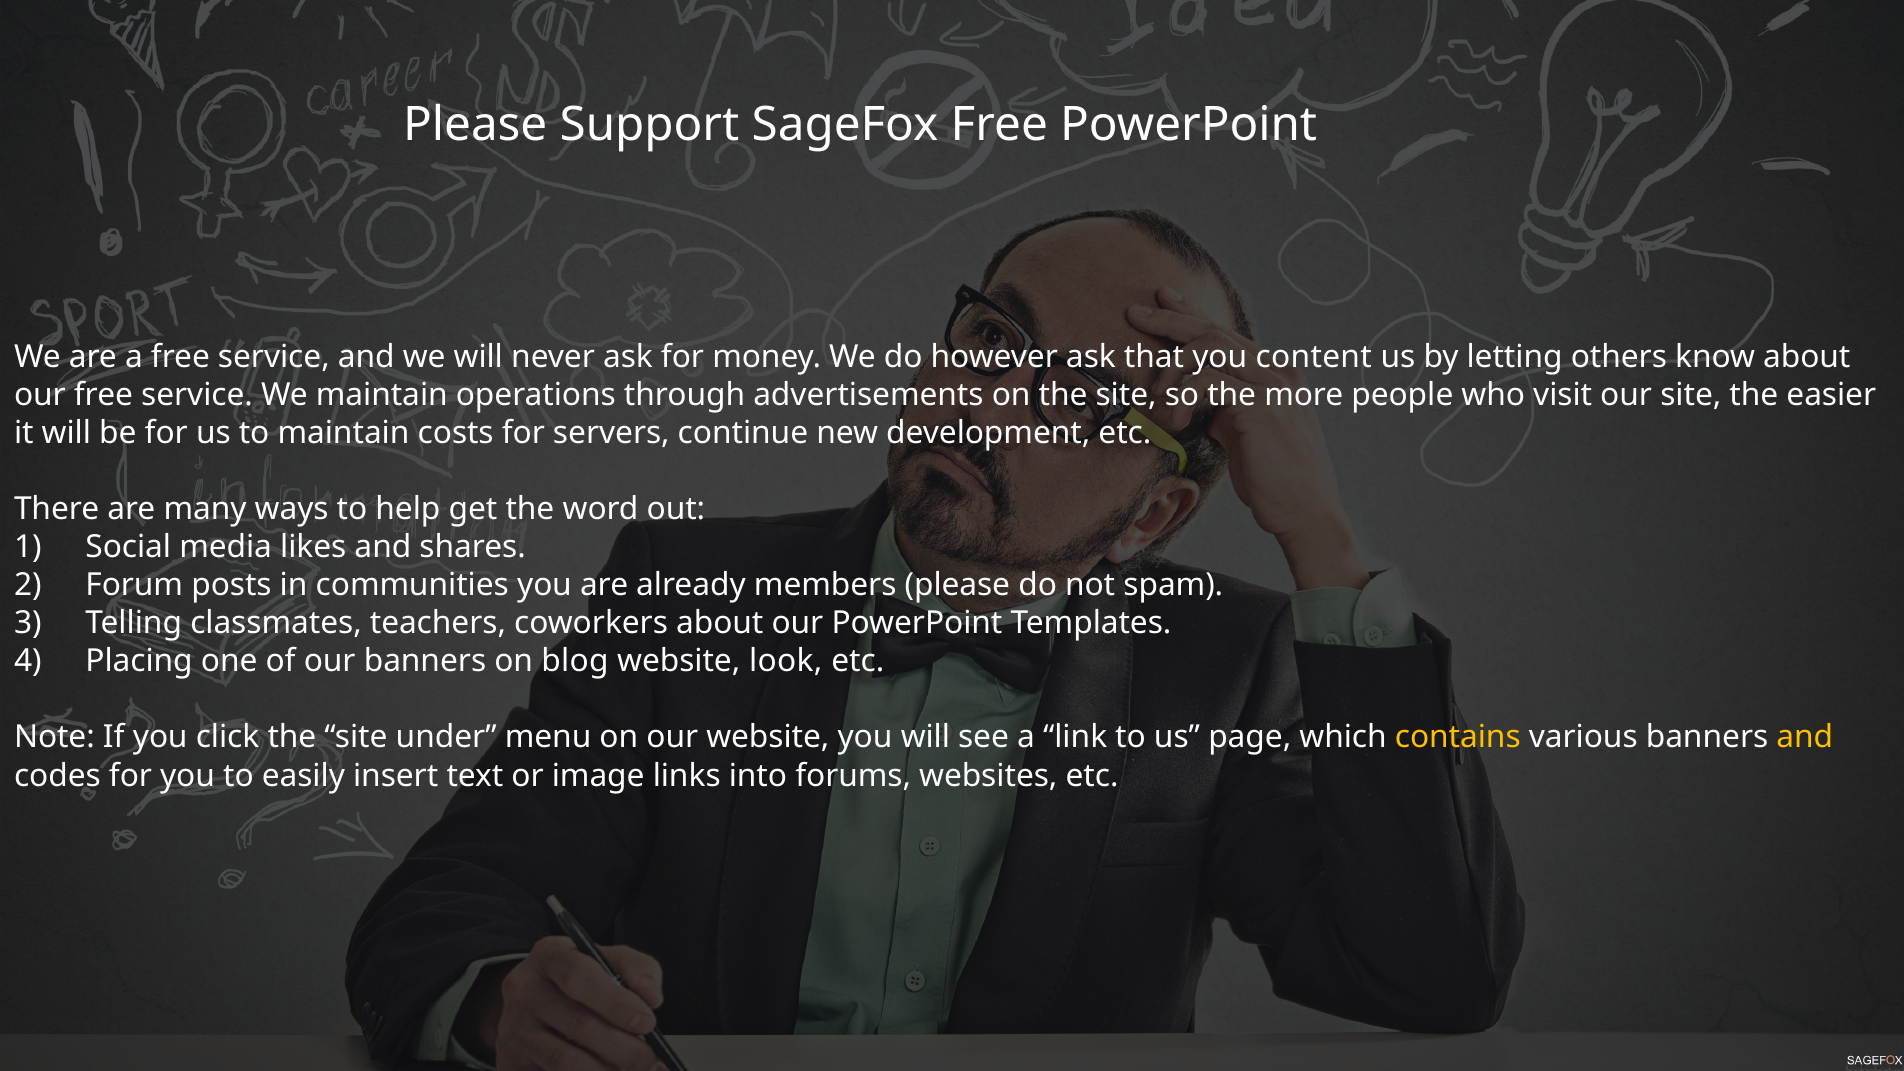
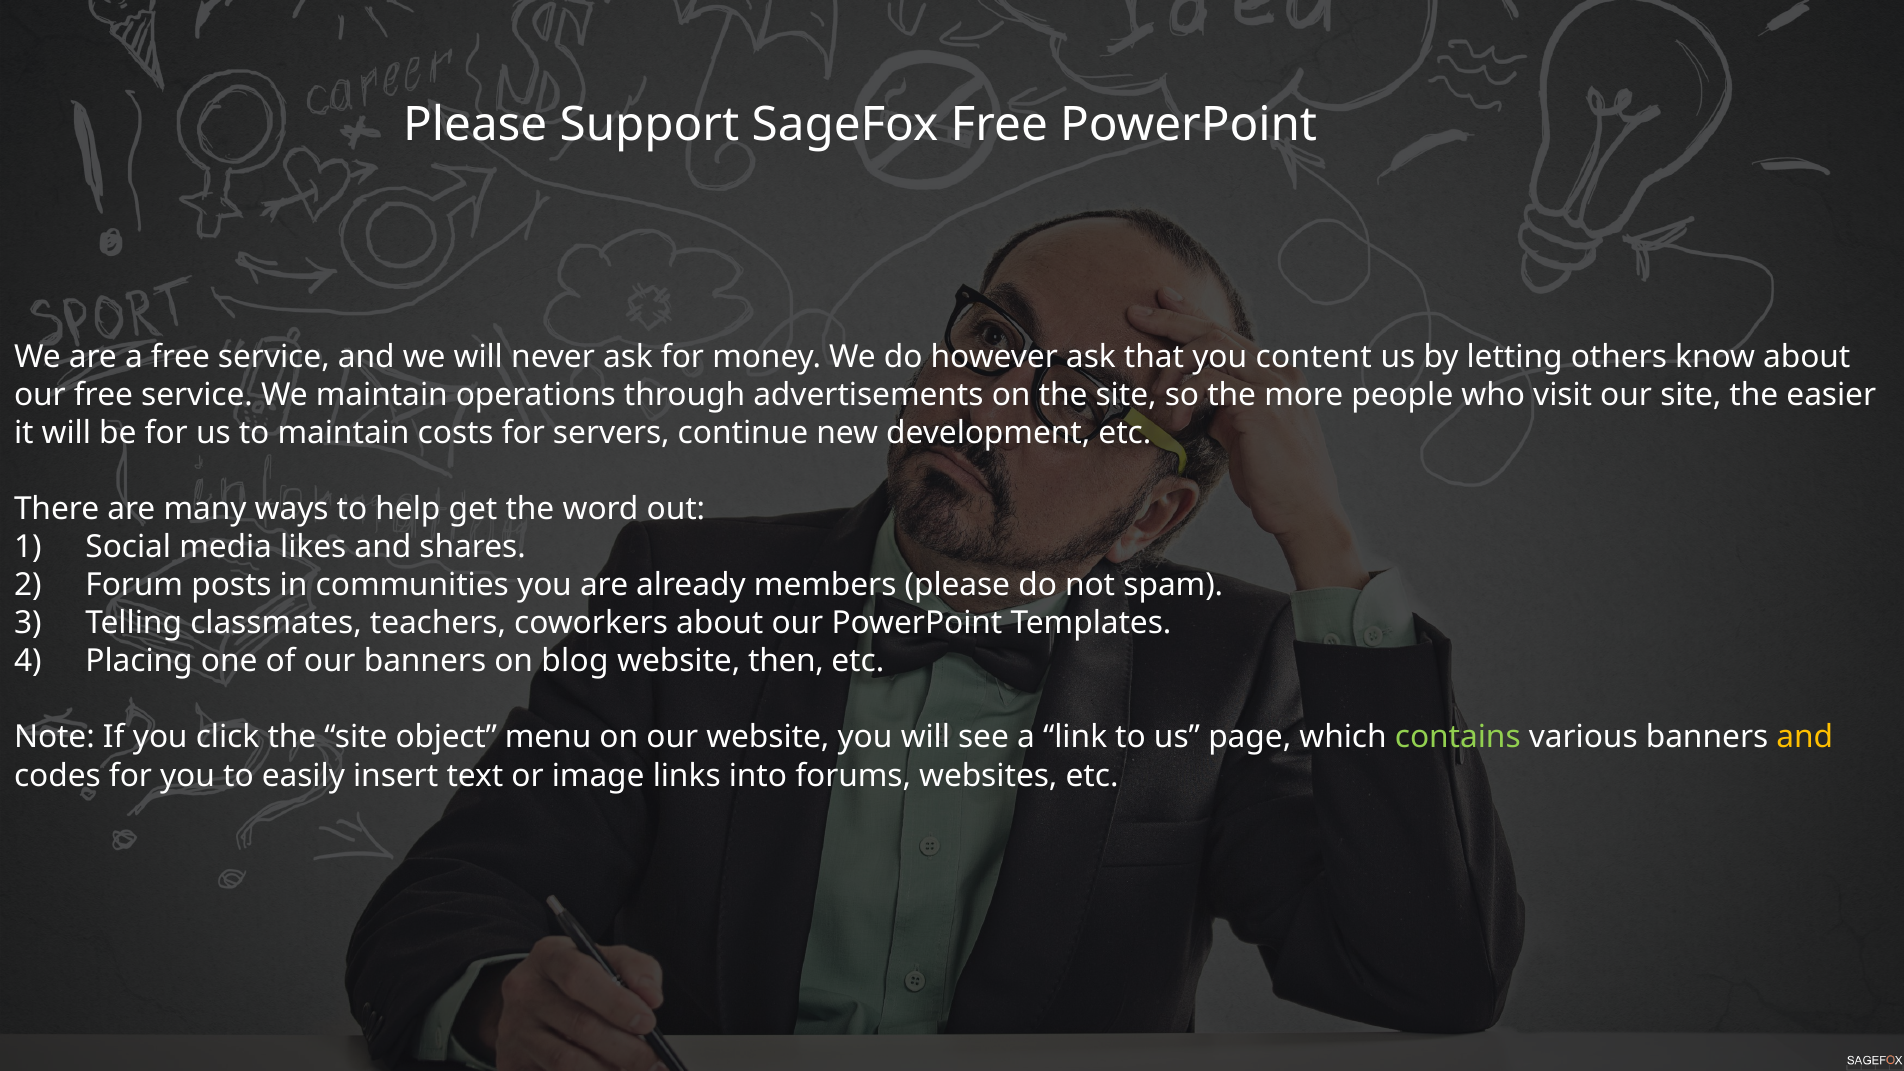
look: look -> then
under: under -> object
contains colour: yellow -> light green
